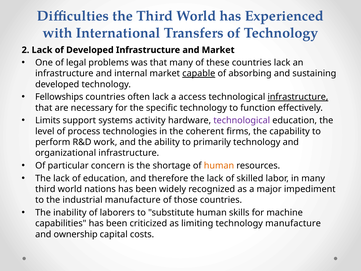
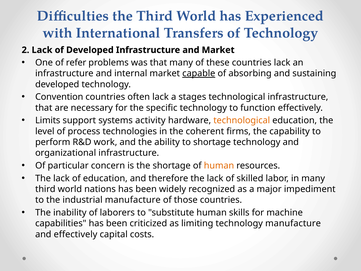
legal: legal -> refer
Fellowships: Fellowships -> Convention
access: access -> stages
infrastructure at (298, 97) underline: present -> none
technological at (242, 120) colour: purple -> orange
to primarily: primarily -> shortage
and ownership: ownership -> effectively
